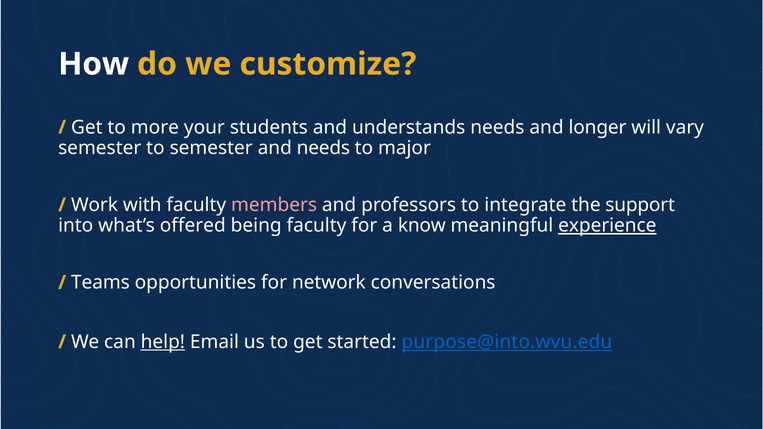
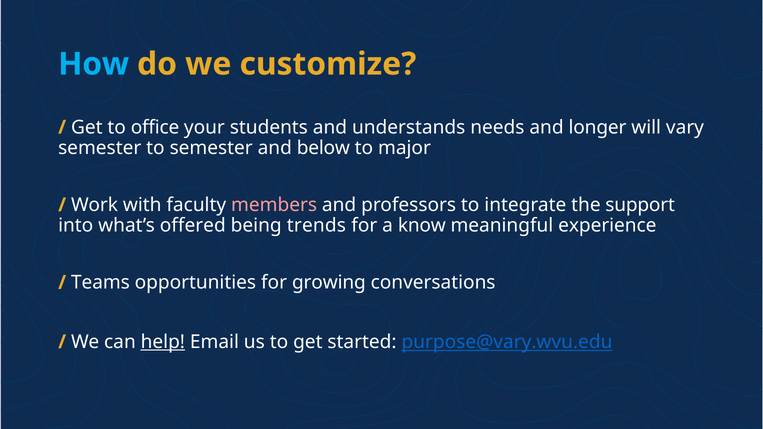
How colour: white -> light blue
more: more -> office
and needs: needs -> below
being faculty: faculty -> trends
experience underline: present -> none
network: network -> growing
purpose@into.wvu.edu: purpose@into.wvu.edu -> purpose@vary.wvu.edu
